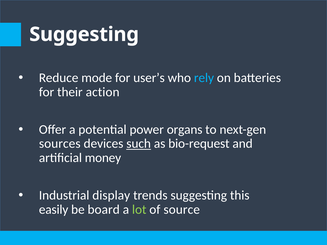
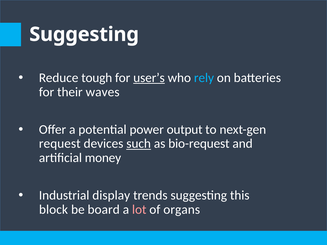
mode: mode -> tough
user’s underline: none -> present
action: action -> waves
organs: organs -> output
sources: sources -> request
easily: easily -> block
lot colour: light green -> pink
source: source -> organs
